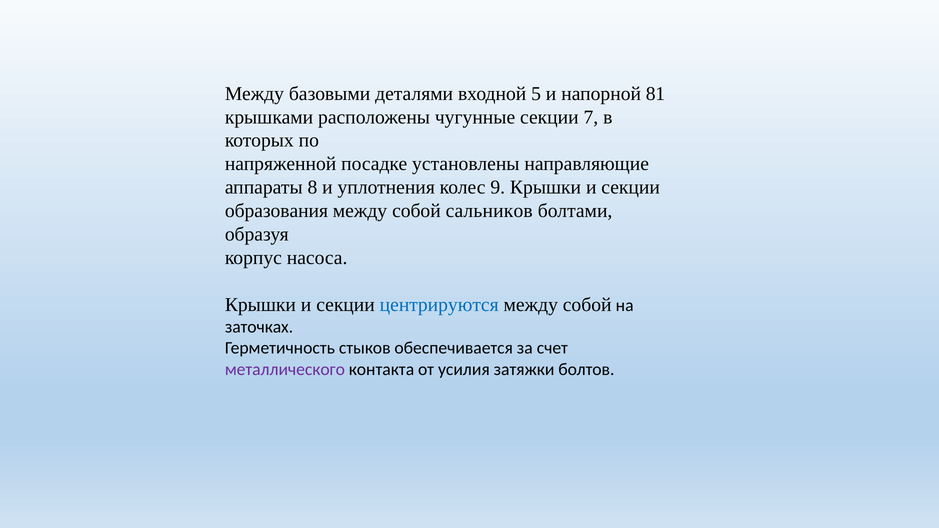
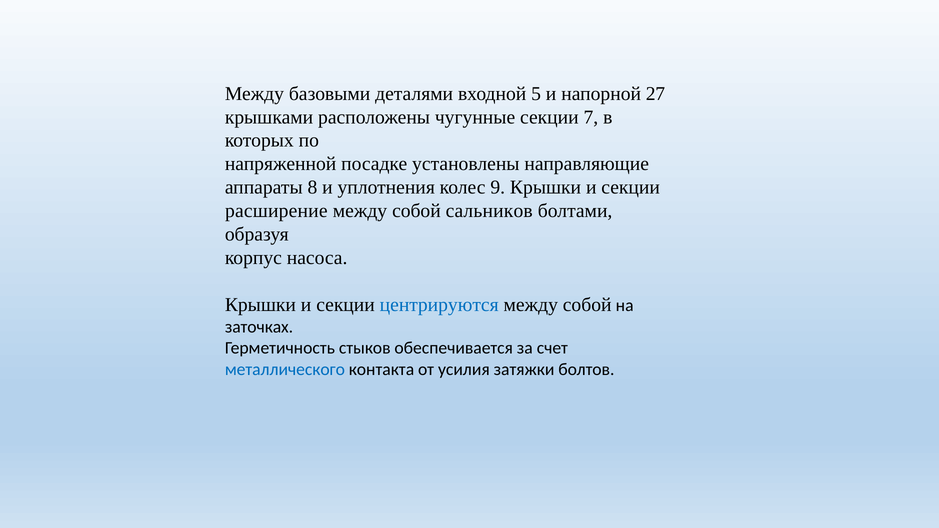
81: 81 -> 27
образования: образования -> расширение
металлического colour: purple -> blue
